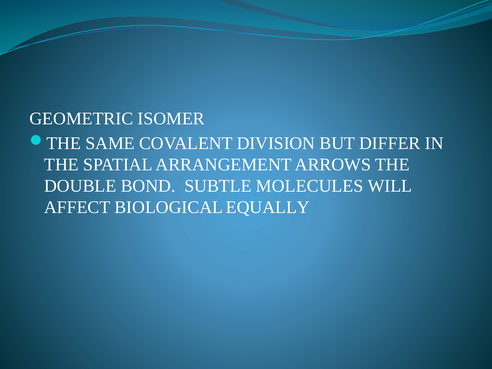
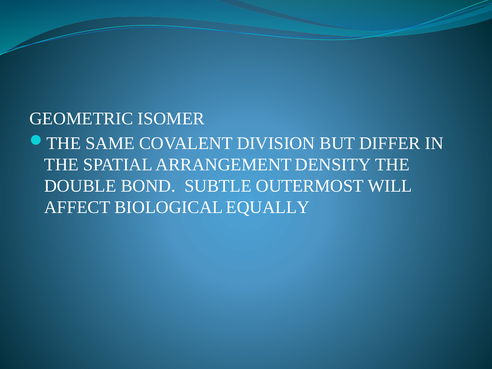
ARROWS: ARROWS -> DENSITY
MOLECULES: MOLECULES -> OUTERMOST
